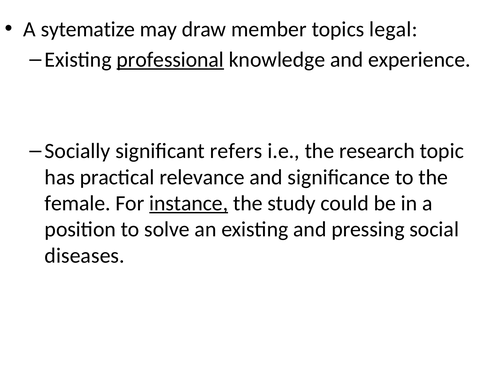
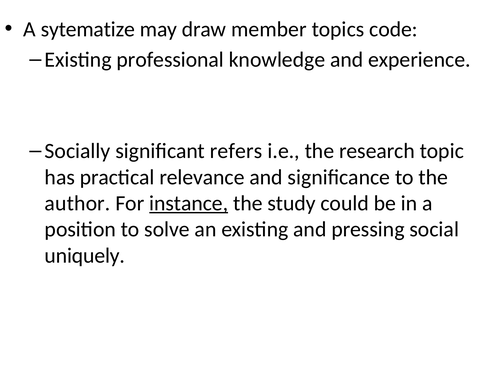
legal: legal -> code
professional underline: present -> none
female: female -> author
diseases: diseases -> uniquely
